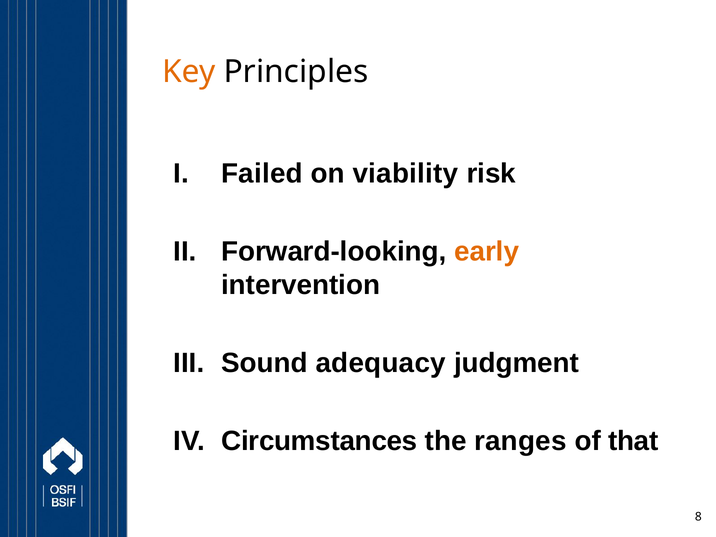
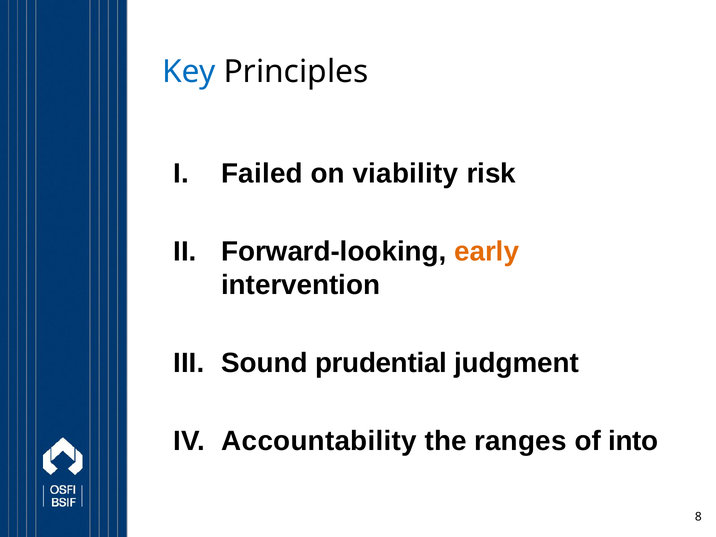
Key colour: orange -> blue
adequacy: adequacy -> prudential
Circumstances: Circumstances -> Accountability
that: that -> into
